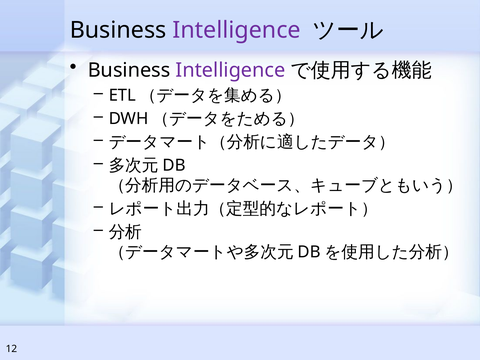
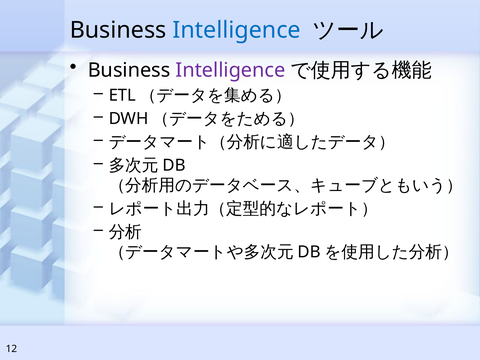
Intelligence at (237, 30) colour: purple -> blue
